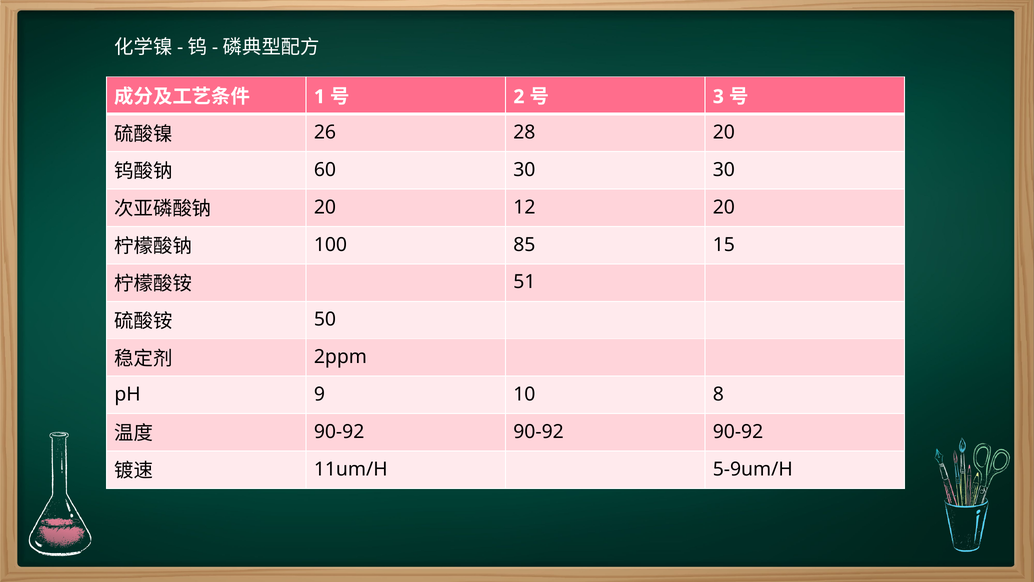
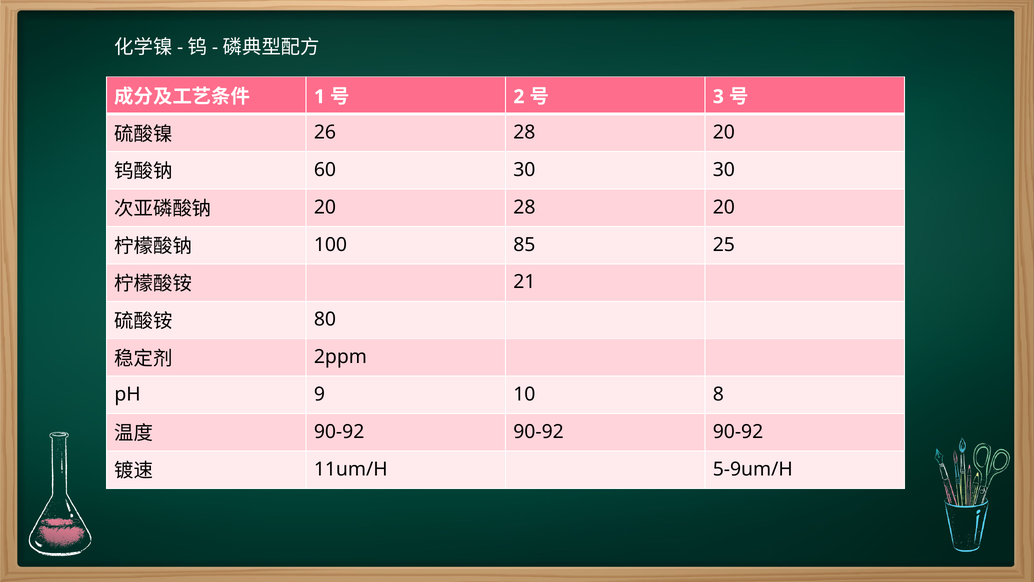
20 12: 12 -> 28
15: 15 -> 25
51: 51 -> 21
50: 50 -> 80
